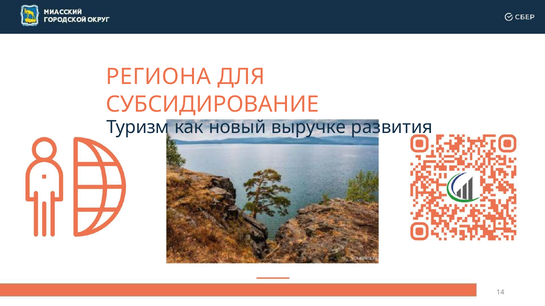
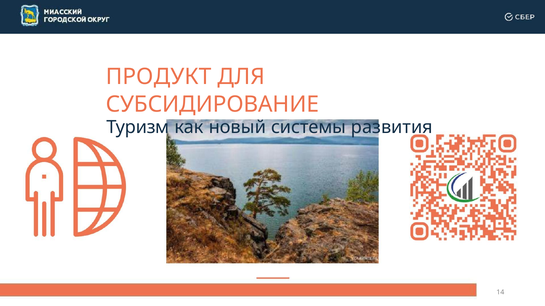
РЕГИОНА: РЕГИОНА -> ПРОДУКТ
выручке: выручке -> системы
